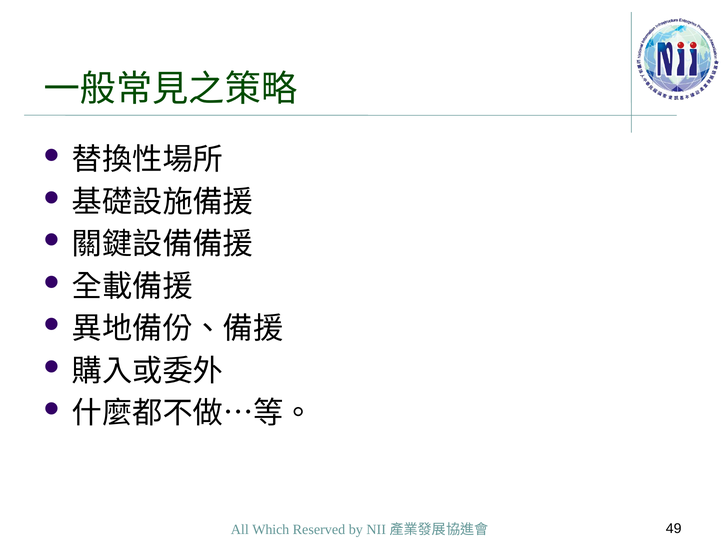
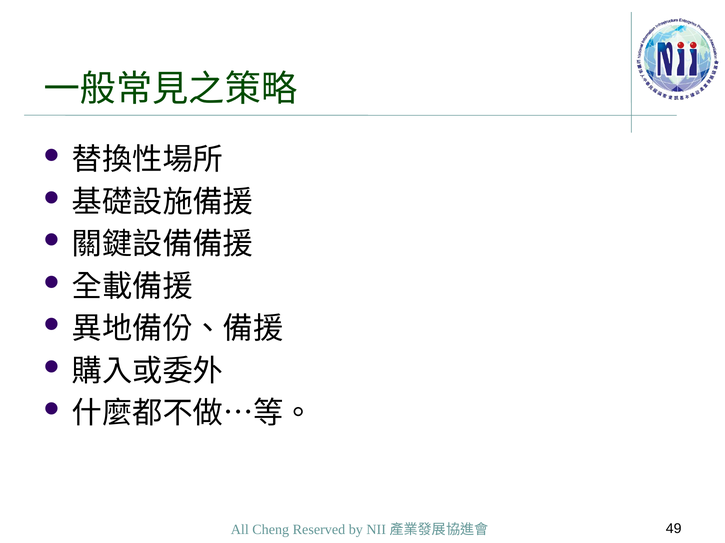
Which: Which -> Cheng
